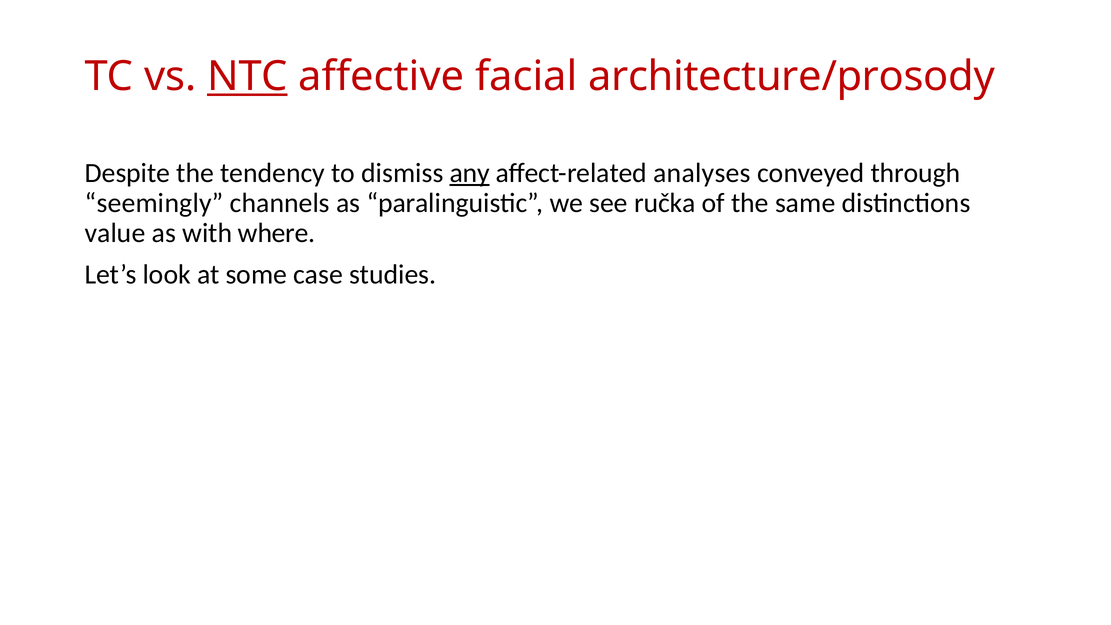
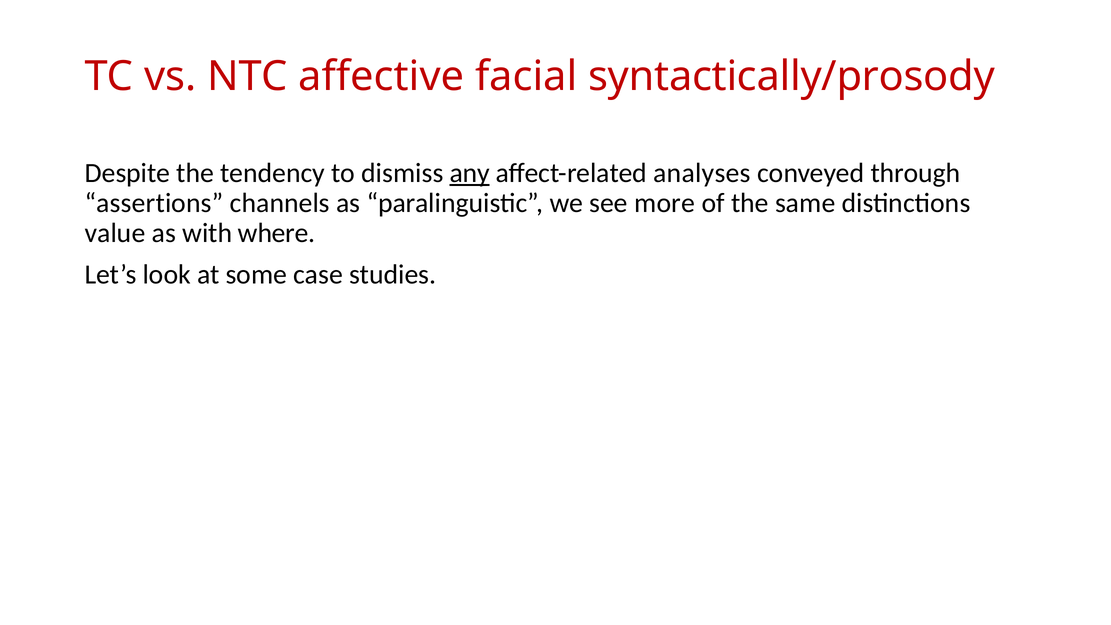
NTC underline: present -> none
architecture/prosody: architecture/prosody -> syntactically/prosody
seemingly: seemingly -> assertions
ručka: ručka -> more
